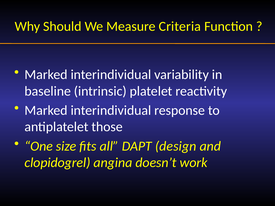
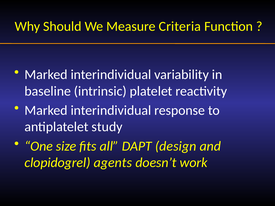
those: those -> study
angina: angina -> agents
